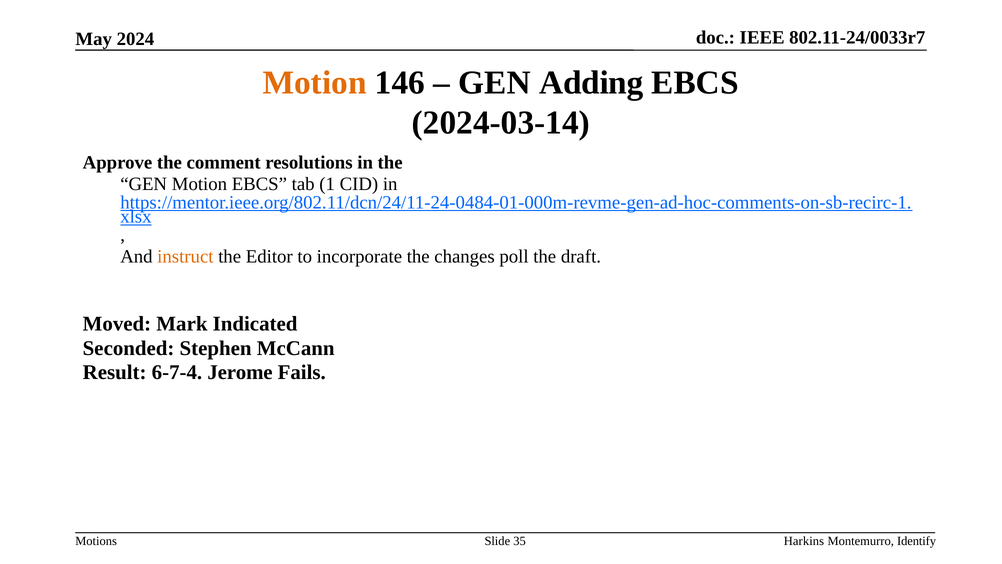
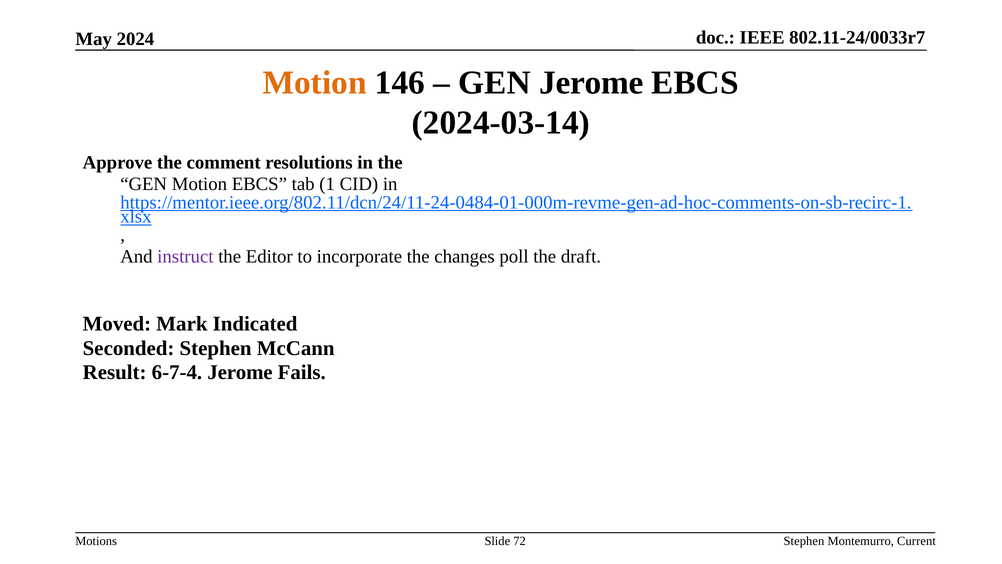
GEN Adding: Adding -> Jerome
instruct colour: orange -> purple
35: 35 -> 72
Harkins at (804, 541): Harkins -> Stephen
Identify: Identify -> Current
